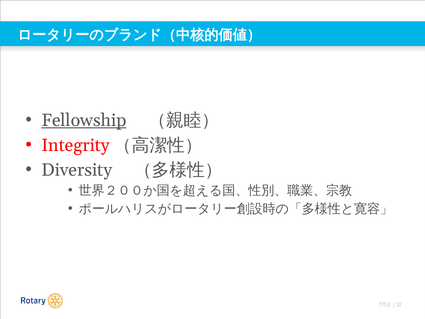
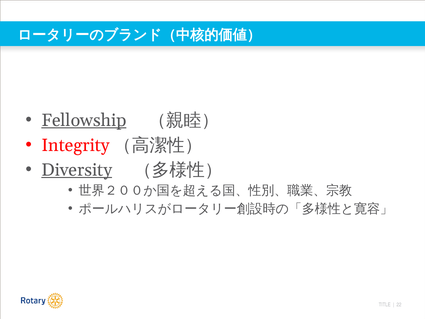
Diversity underline: none -> present
